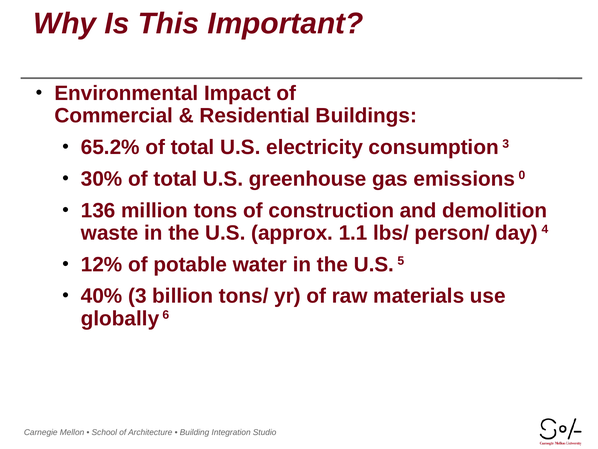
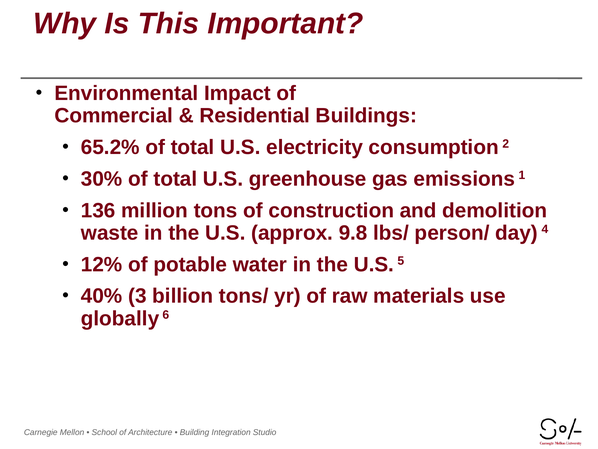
consumption 3: 3 -> 2
0: 0 -> 1
1.1: 1.1 -> 9.8
